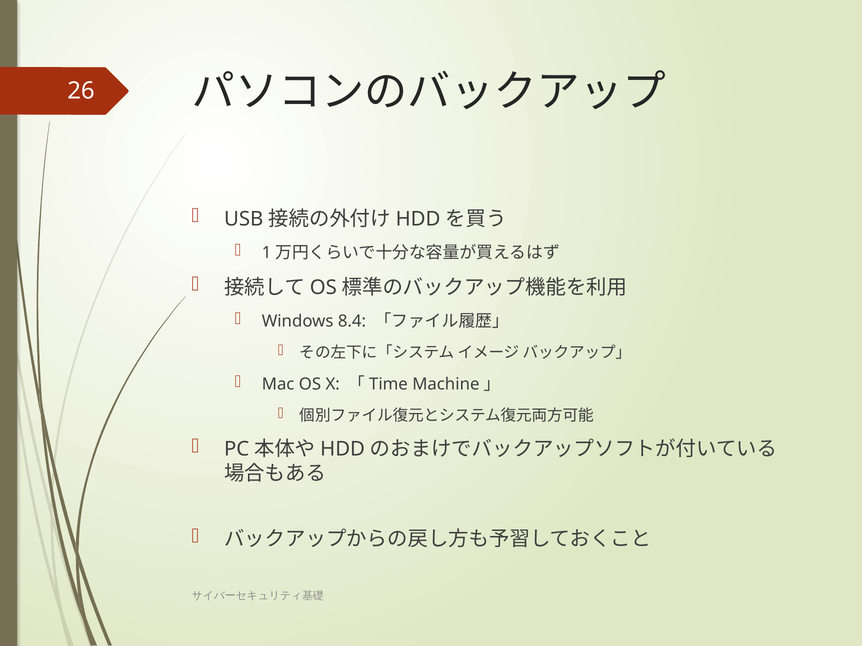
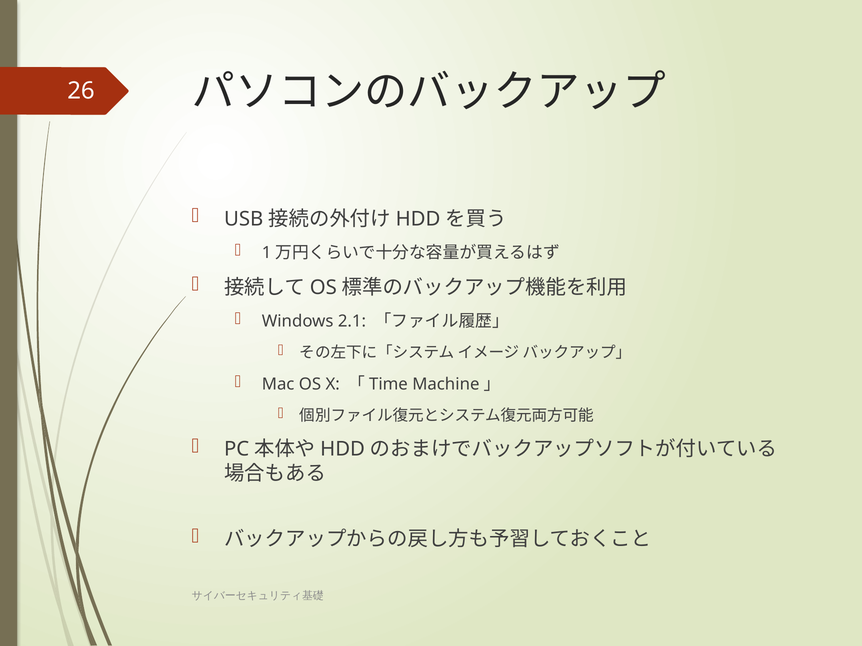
8.4: 8.4 -> 2.1
